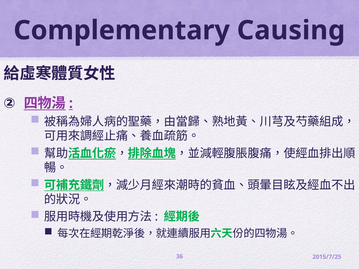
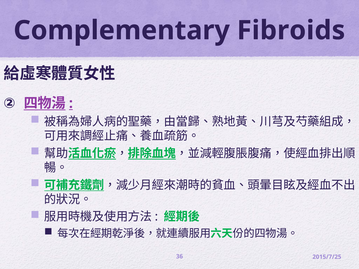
Causing: Causing -> Fibroids
